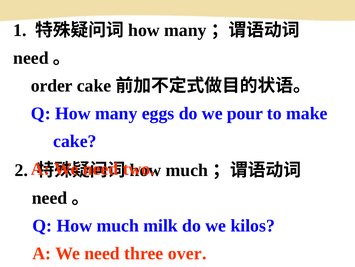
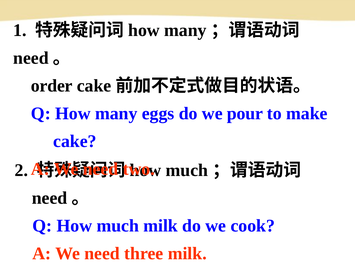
kilos: kilos -> cook
three over: over -> milk
